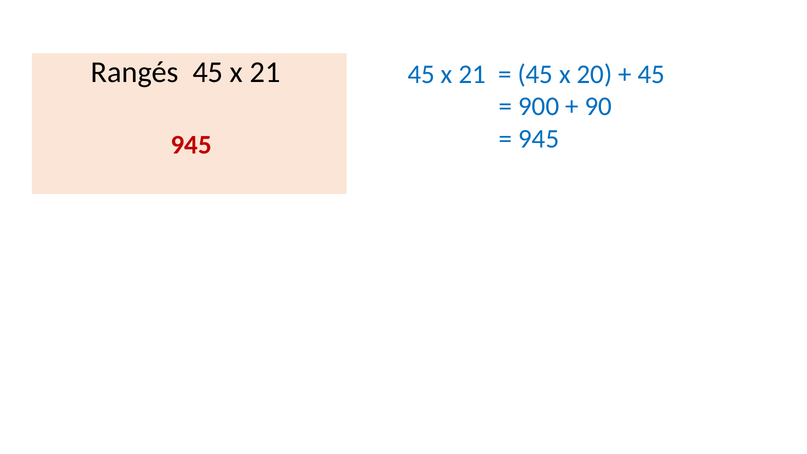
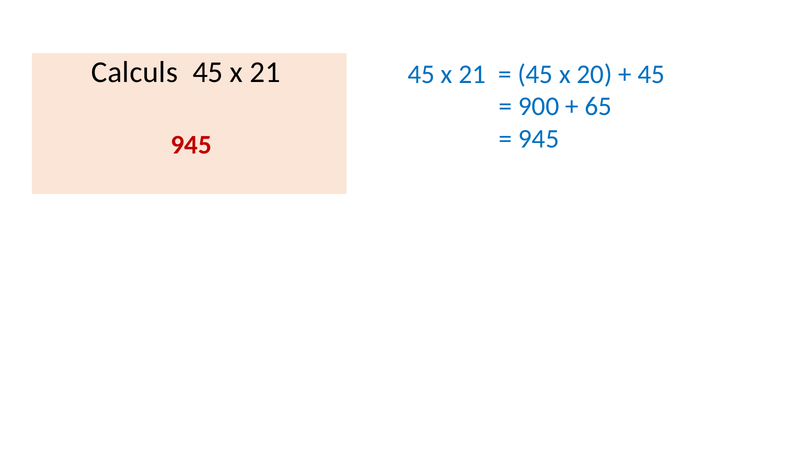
Rangés: Rangés -> Calculs
90: 90 -> 65
